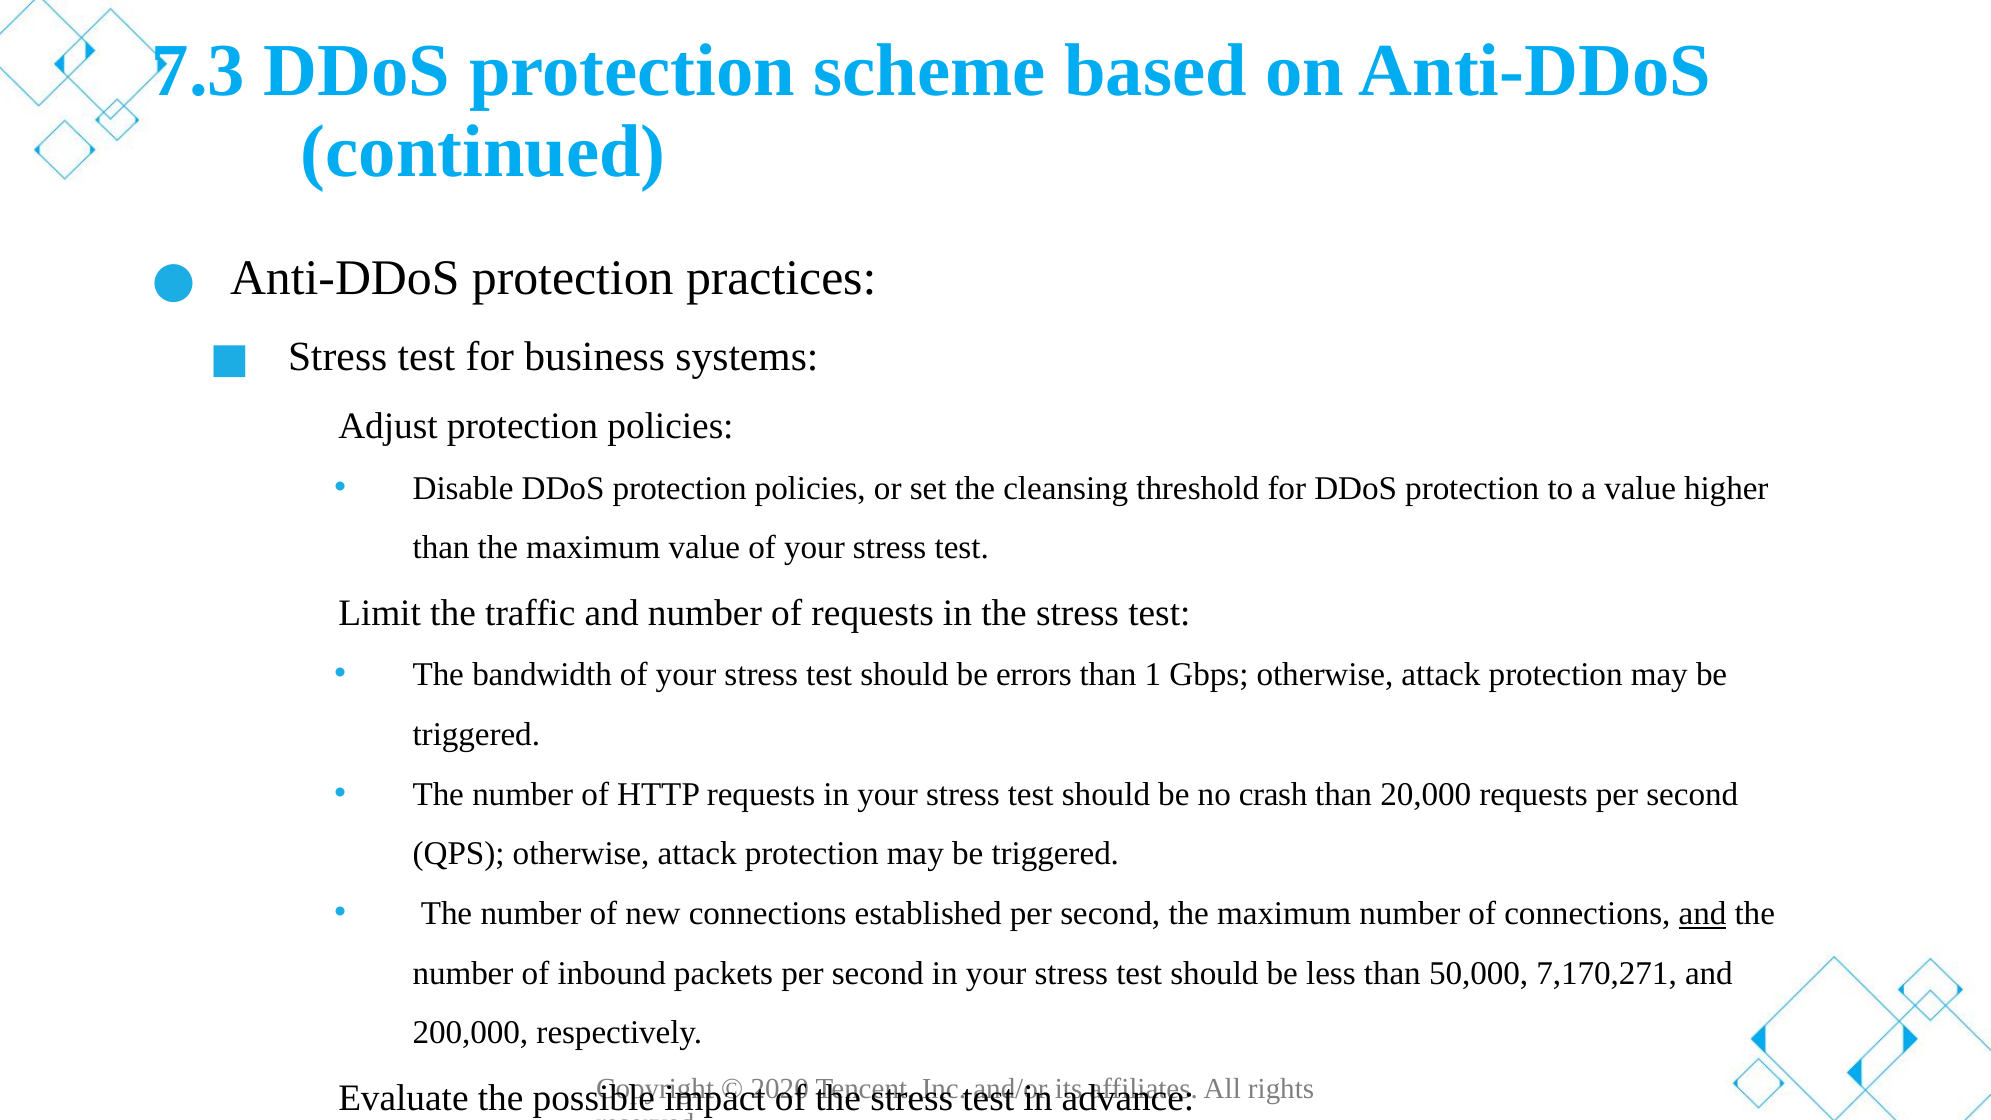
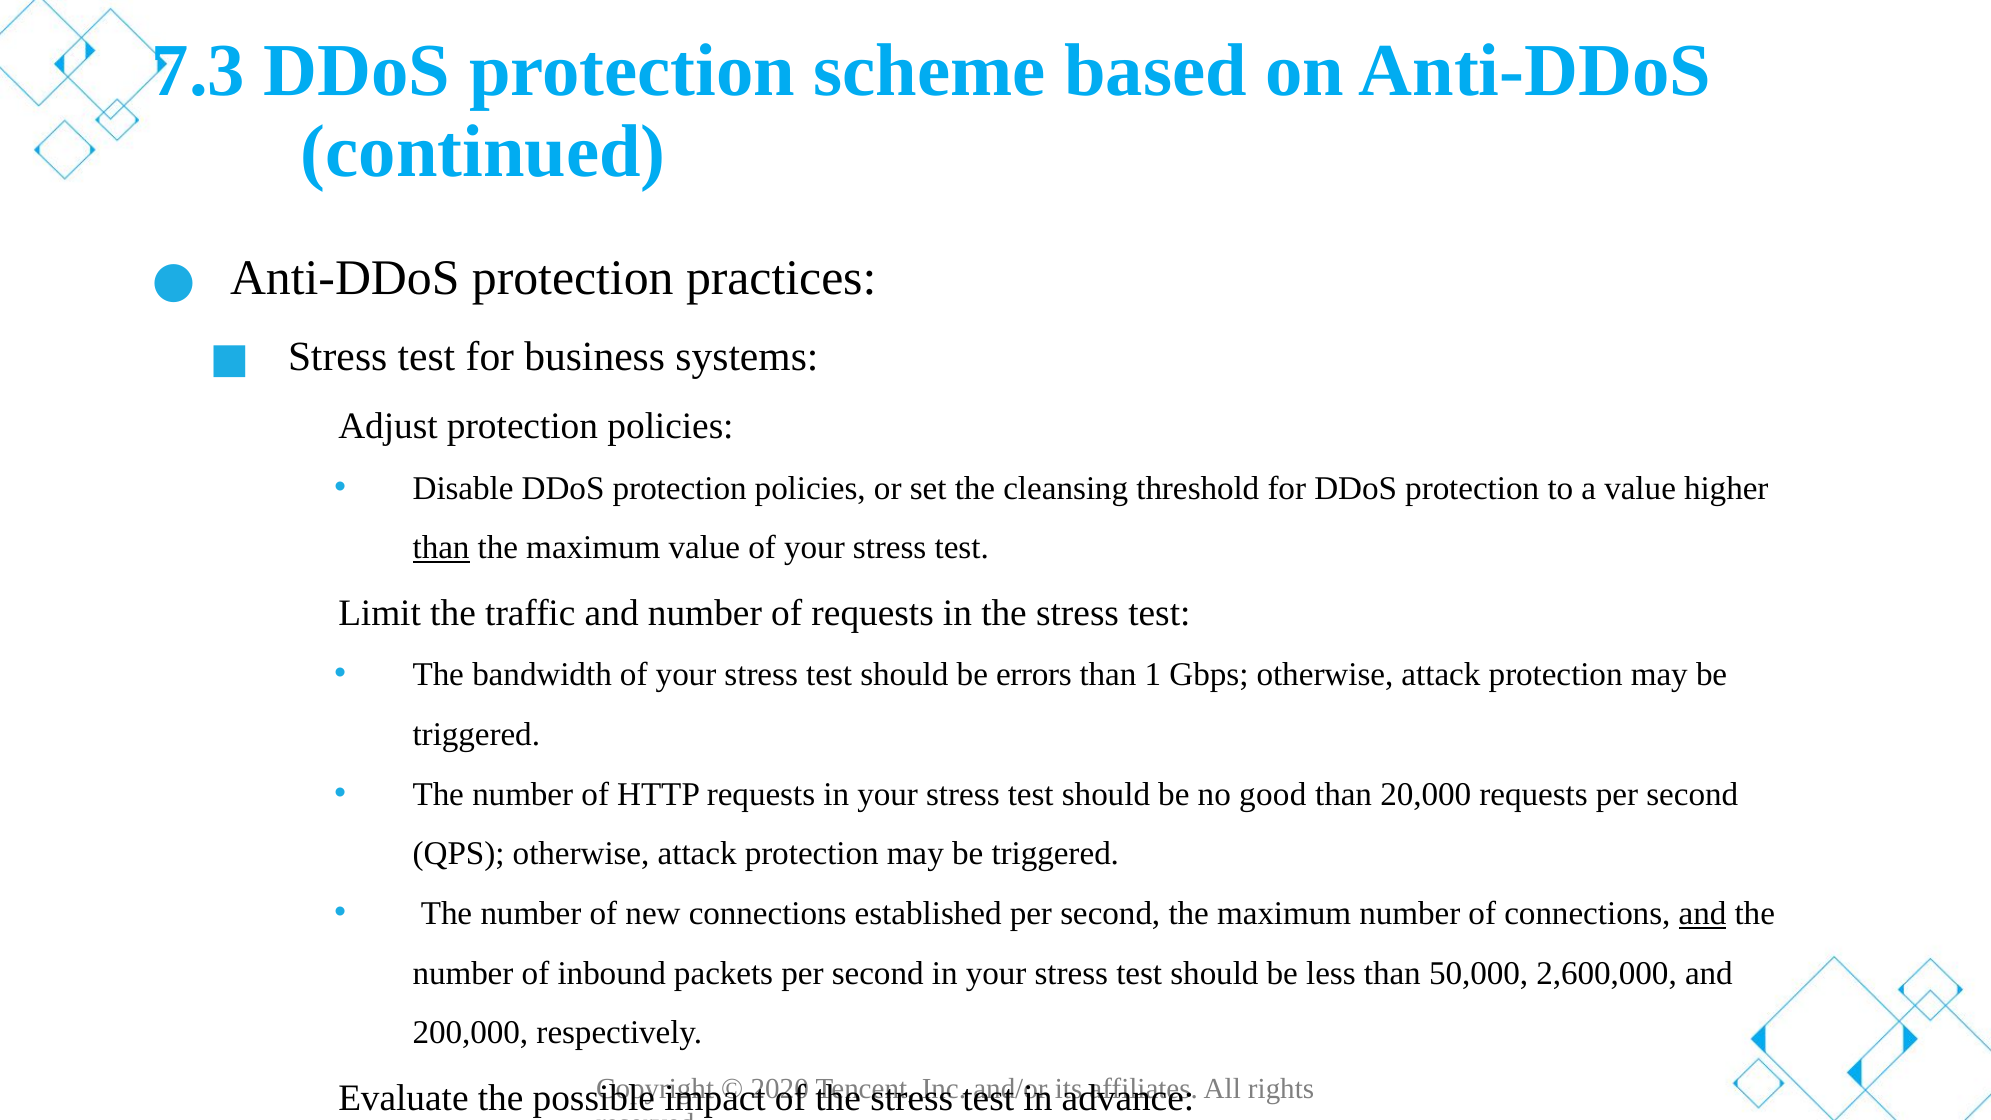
than at (441, 548) underline: none -> present
crash: crash -> good
7,170,271: 7,170,271 -> 2,600,000
